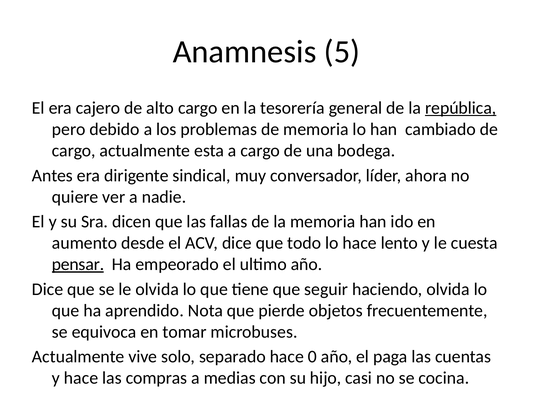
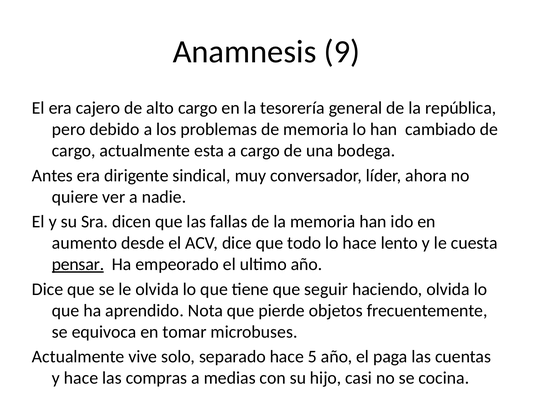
5: 5 -> 9
república underline: present -> none
0: 0 -> 5
